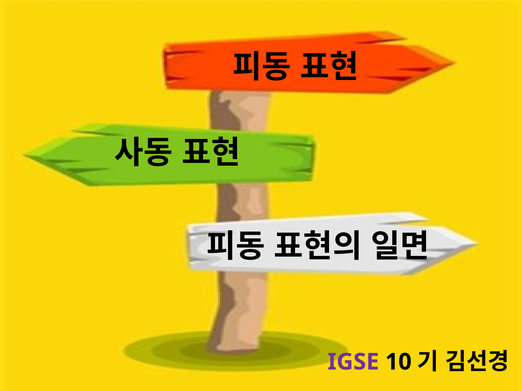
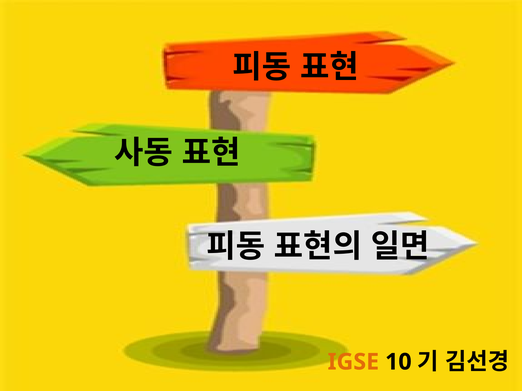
IGSE colour: purple -> orange
